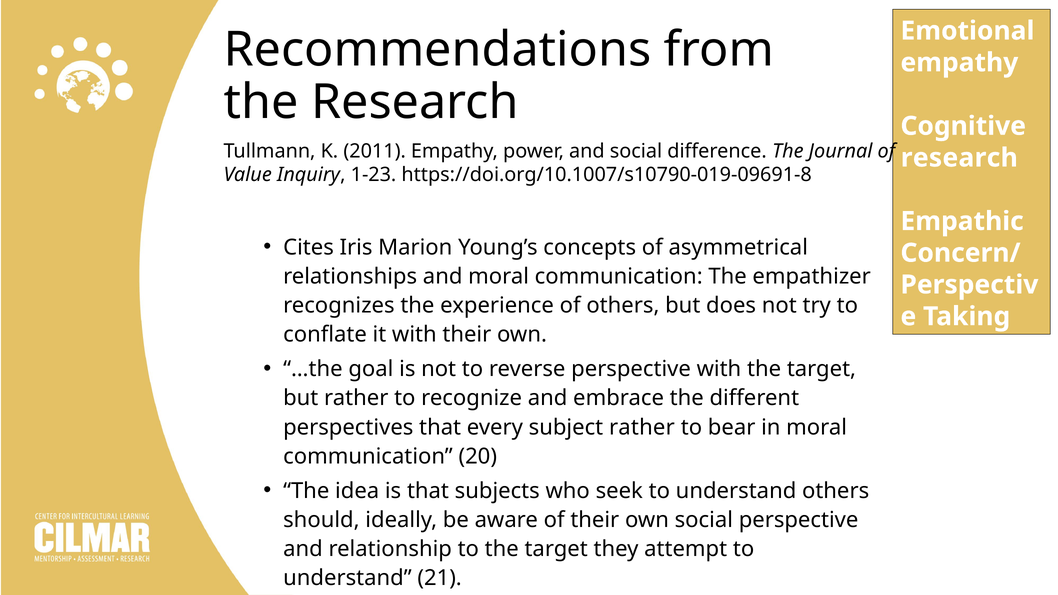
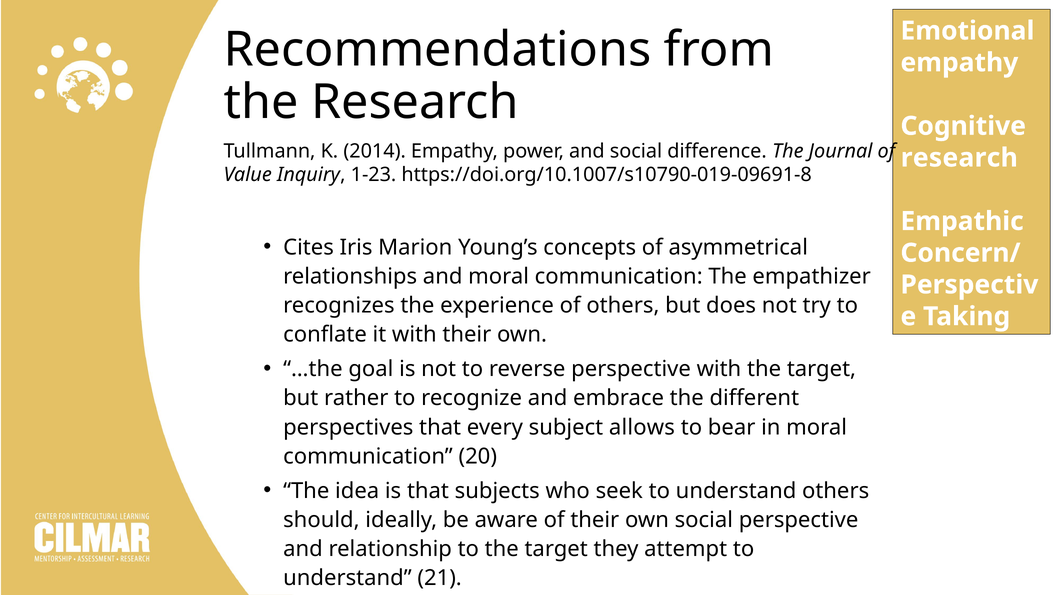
2011: 2011 -> 2014
subject rather: rather -> allows
